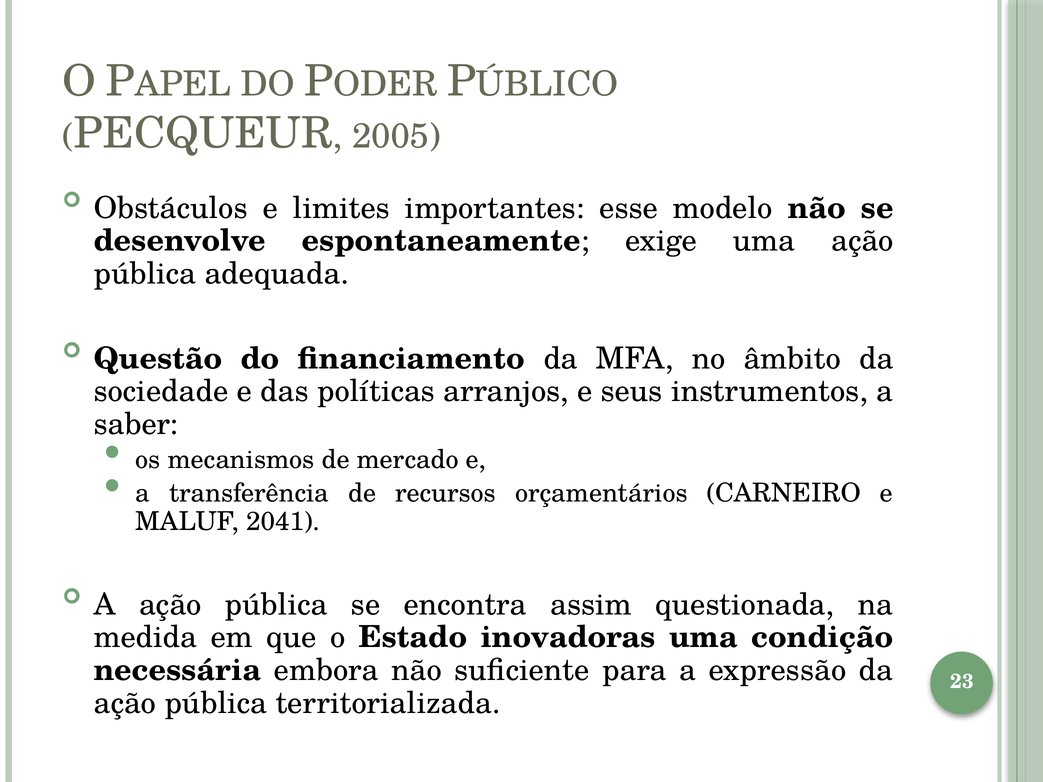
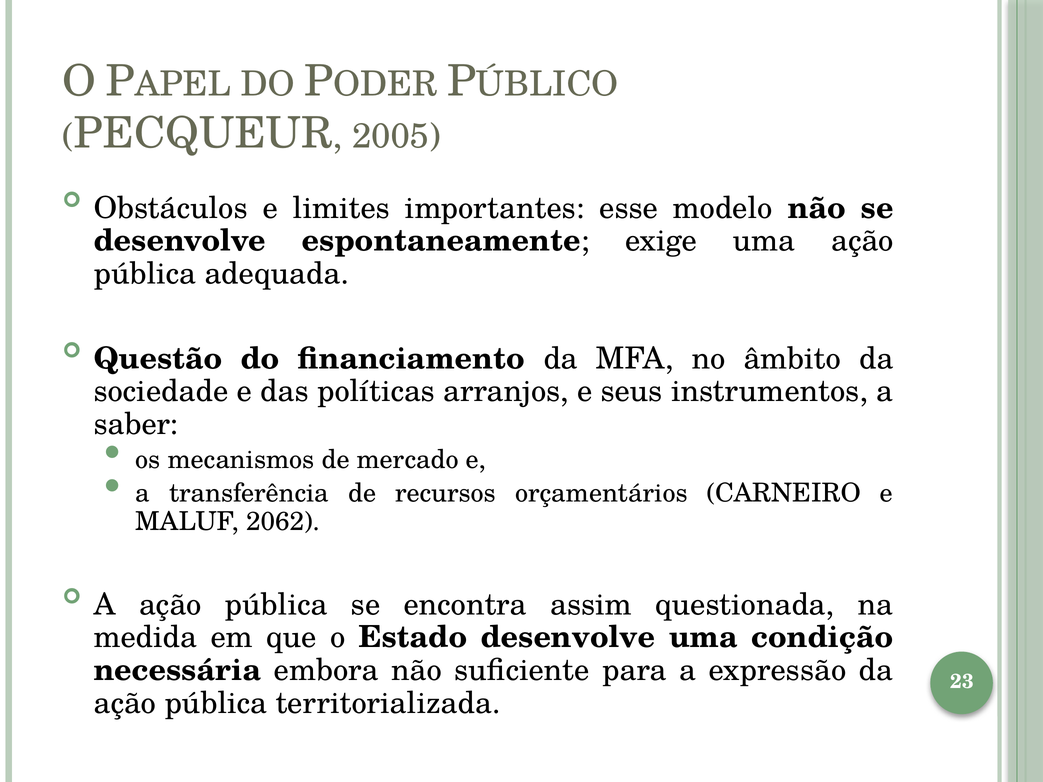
2041: 2041 -> 2062
Estado inovadoras: inovadoras -> desenvolve
